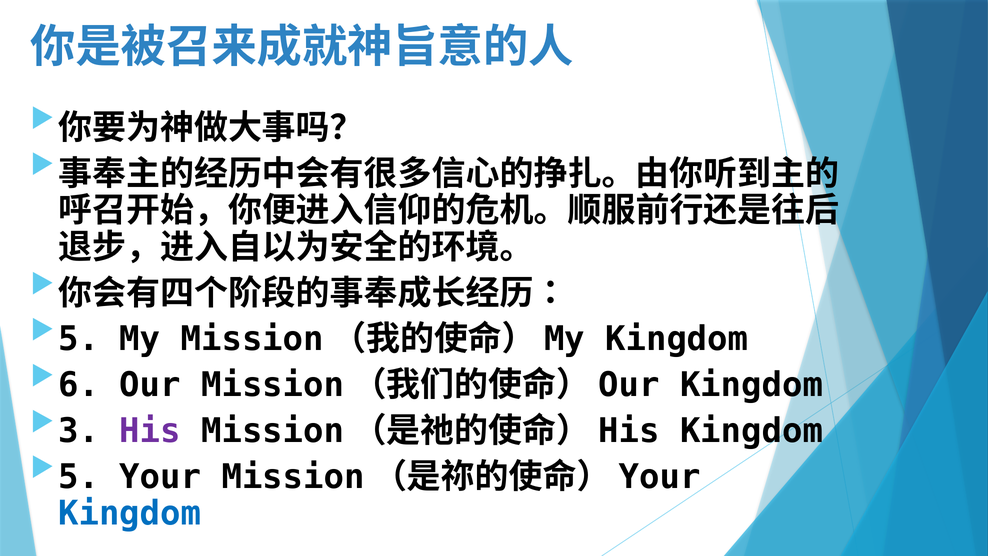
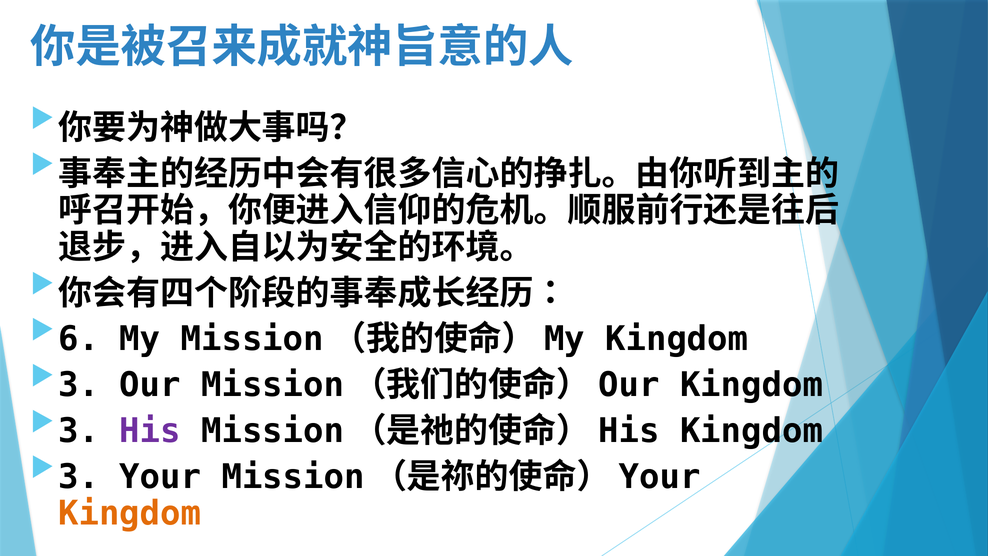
5 at (79, 339): 5 -> 6
6 at (79, 385): 6 -> 3
5 at (79, 477): 5 -> 3
Kingdom at (130, 513) colour: blue -> orange
